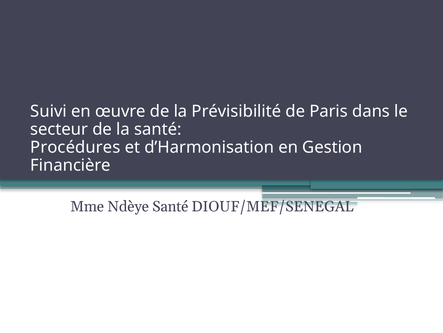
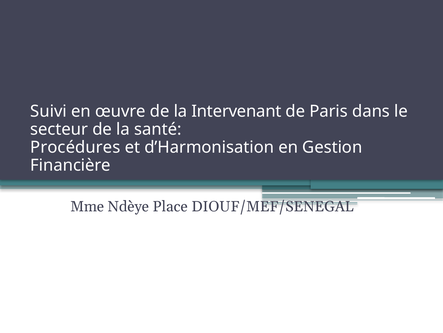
Prévisibilité: Prévisibilité -> Intervenant
Ndèye Santé: Santé -> Place
